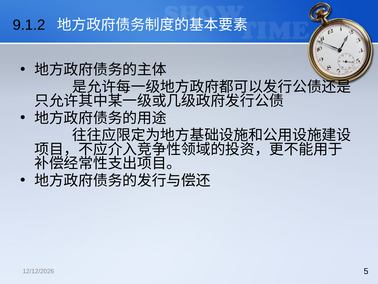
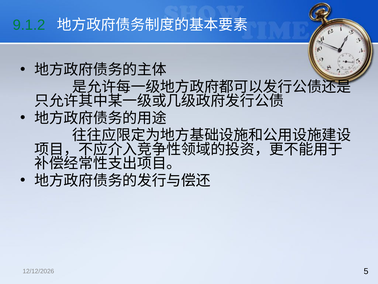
9.1.2 colour: black -> green
